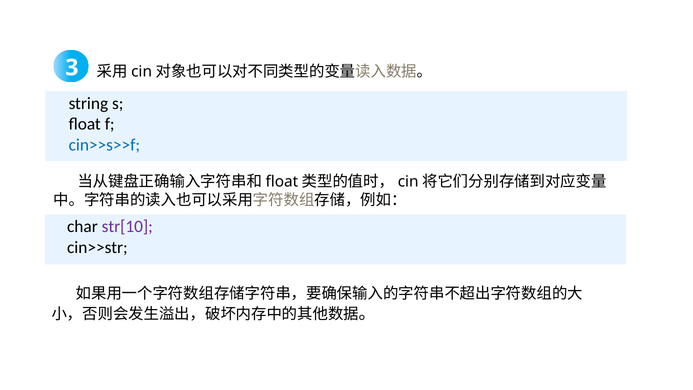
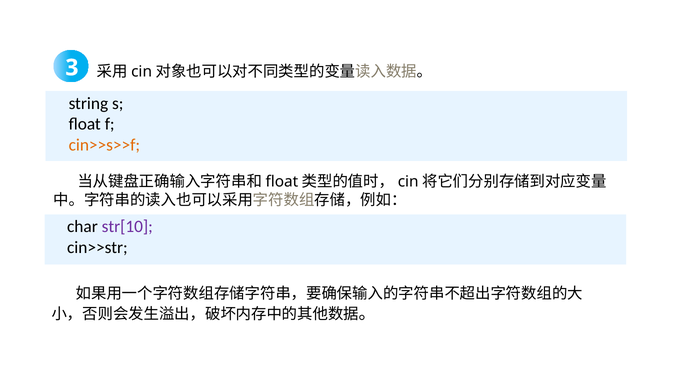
cin>>s>>f colour: blue -> orange
